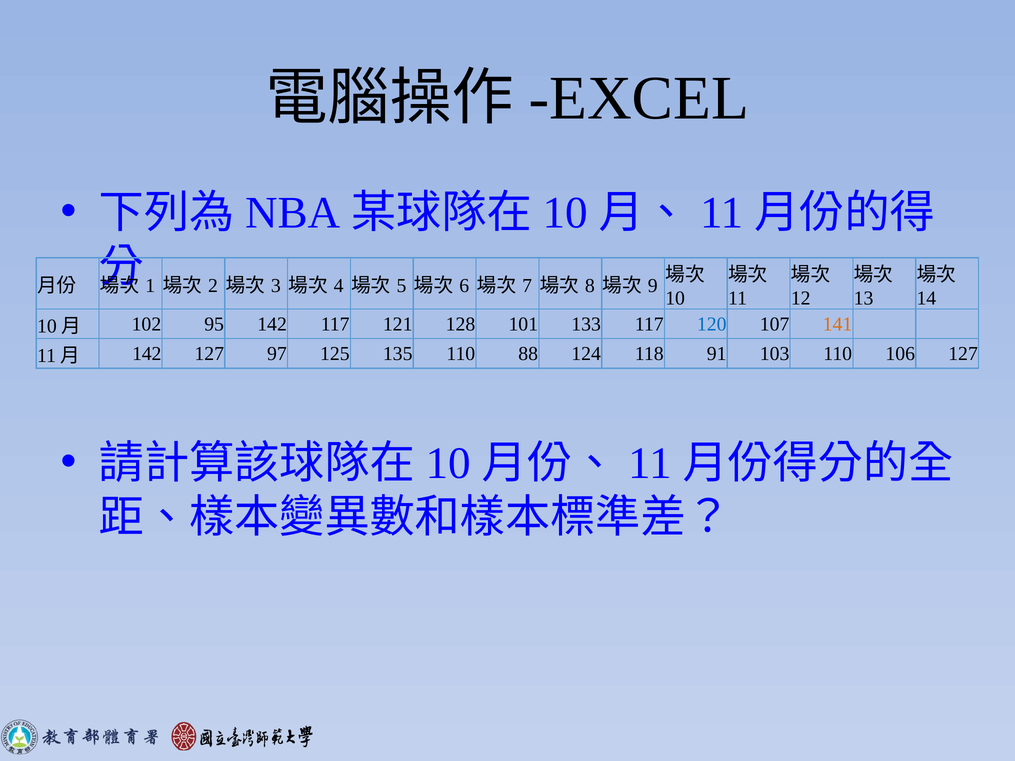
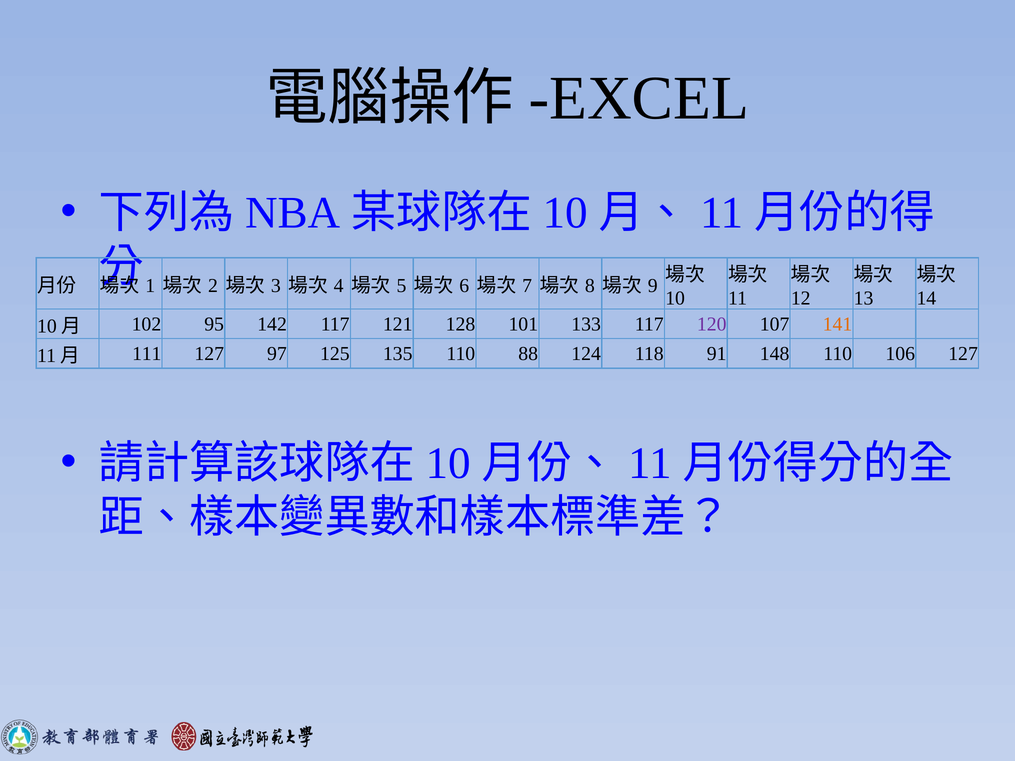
120 colour: blue -> purple
142 at (147, 354): 142 -> 111
103: 103 -> 148
